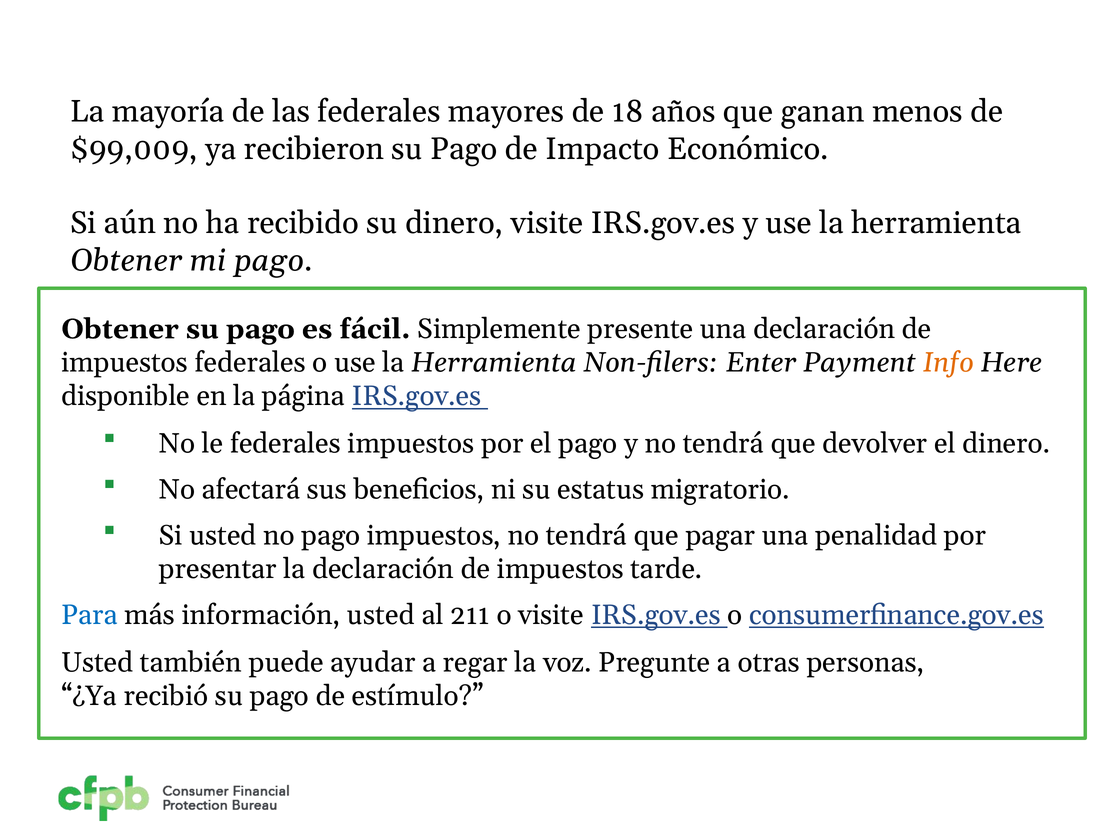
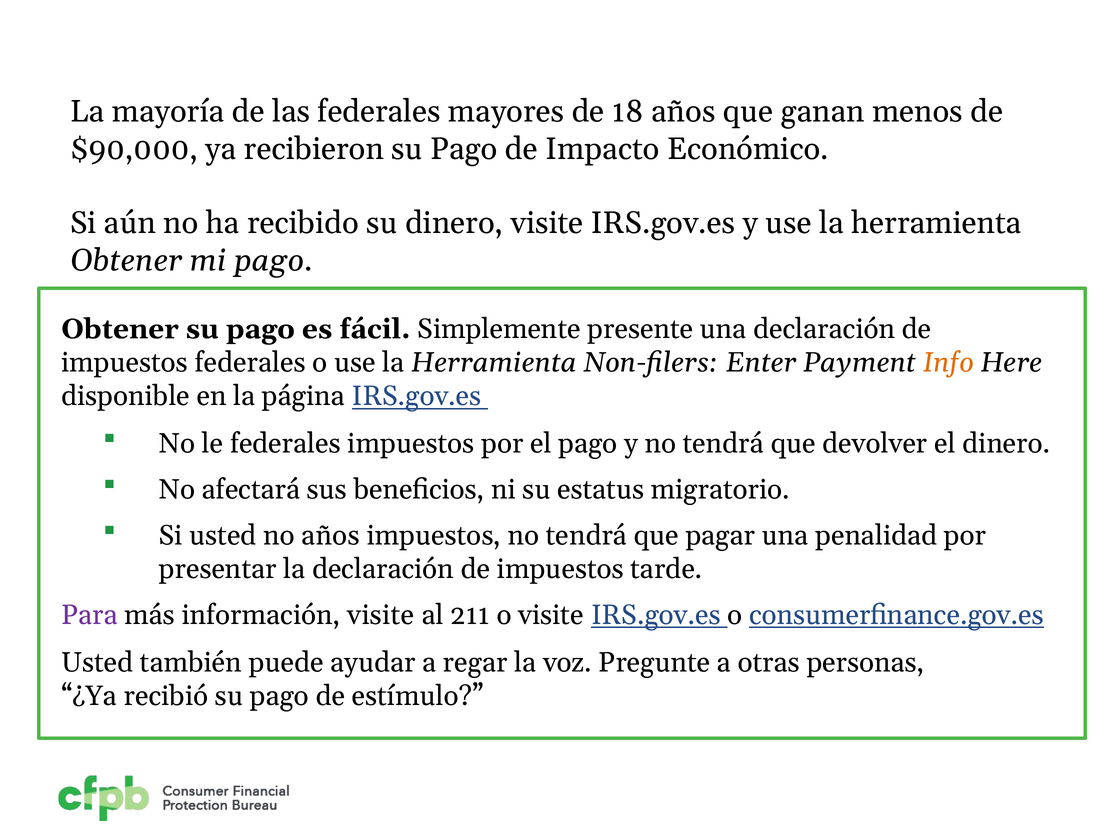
$99,009: $99,009 -> $90,000
no pago: pago -> años
Para colour: blue -> purple
información usted: usted -> visite
